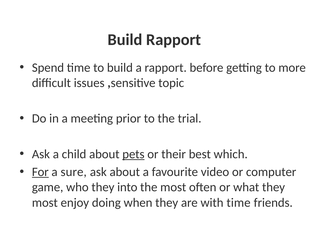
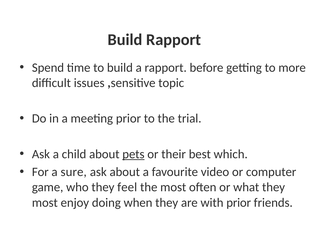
For underline: present -> none
into: into -> feel
with time: time -> prior
